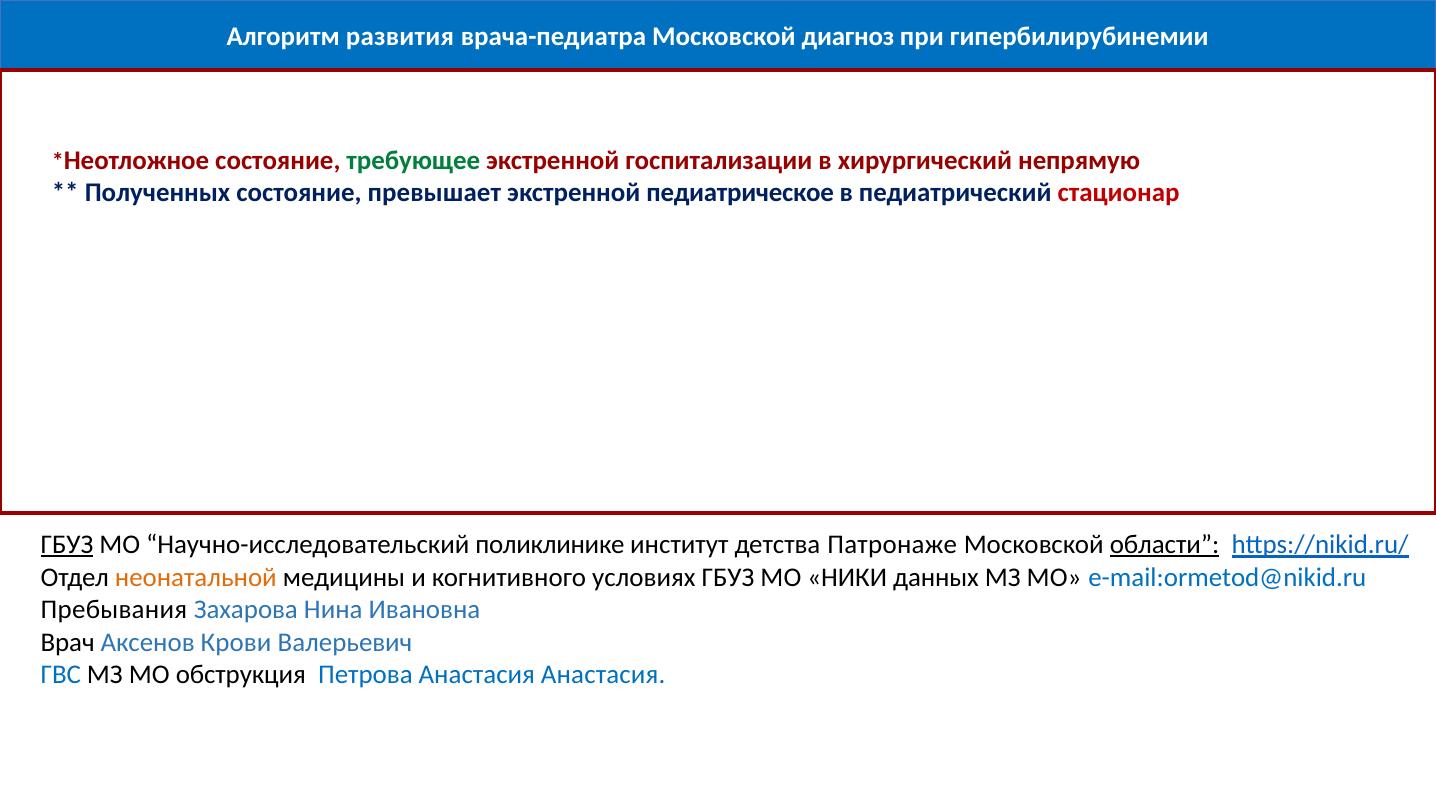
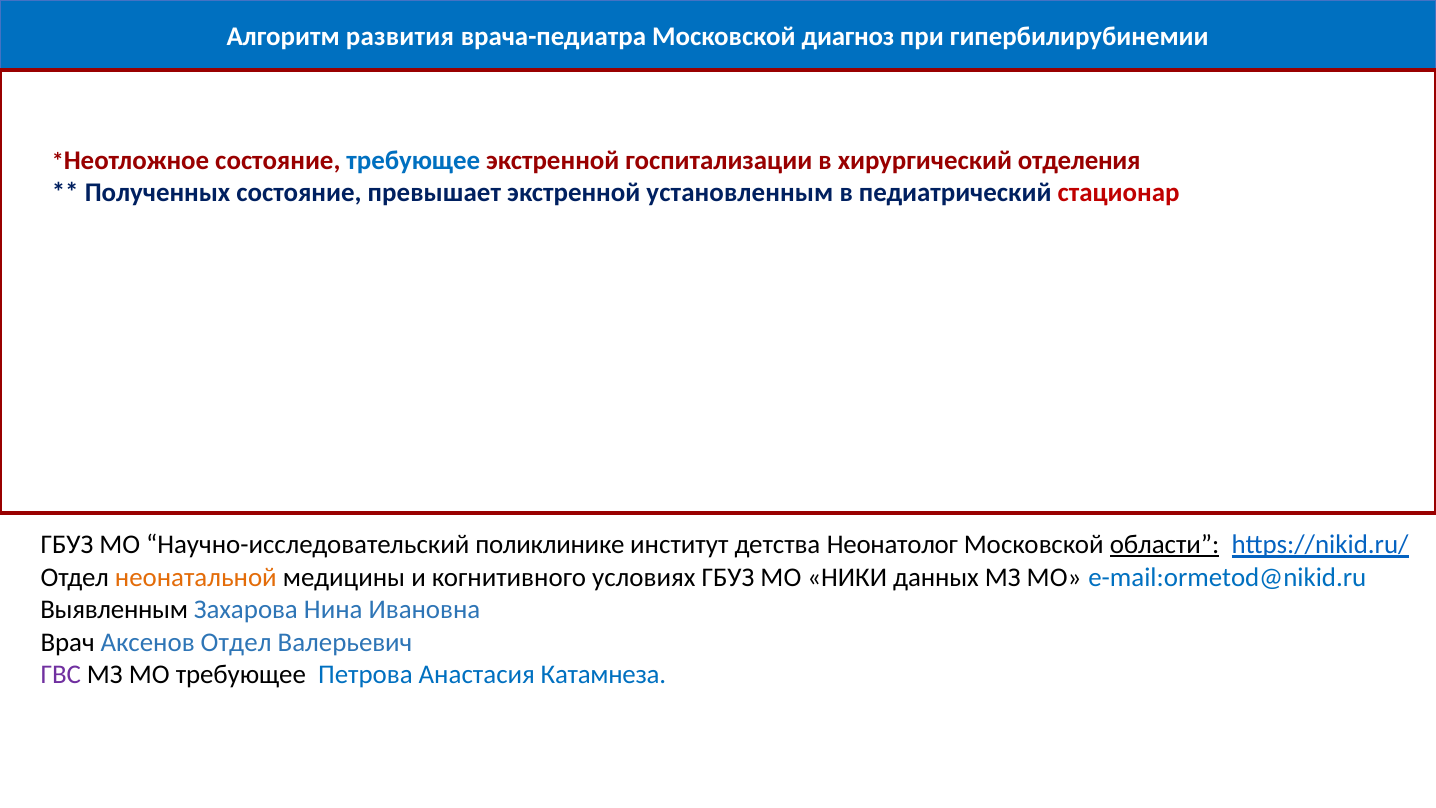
требующее at (413, 160) colour: green -> blue
непрямую: непрямую -> отделения
педиатрическое: педиатрическое -> установленным
ГБУЗ at (67, 545) underline: present -> none
Патронаже: Патронаже -> Неонатолог
Пребывания: Пребывания -> Выявленным
Аксенов Крови: Крови -> Отдел
ГВС colour: blue -> purple
МО обструкция: обструкция -> требующее
Анастасия Анастасия: Анастасия -> Катамнеза
